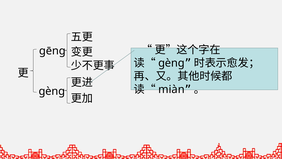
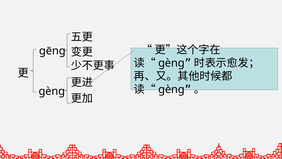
miàn at (171, 89): miàn -> gèng
